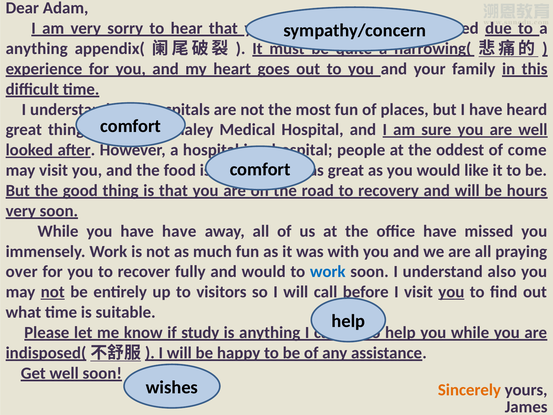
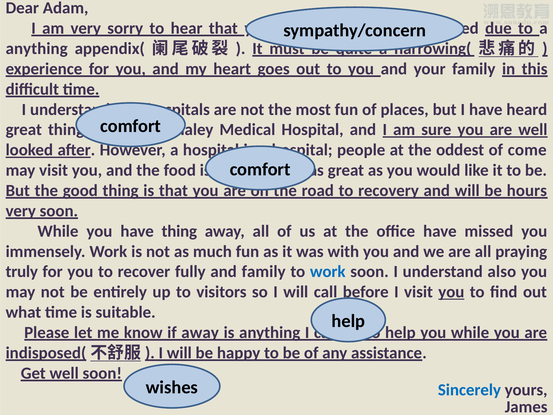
have have: have -> thing
over: over -> truly
and would: would -> family
not at (53, 292) underline: present -> none
if study: study -> away
Sincerely colour: orange -> blue
